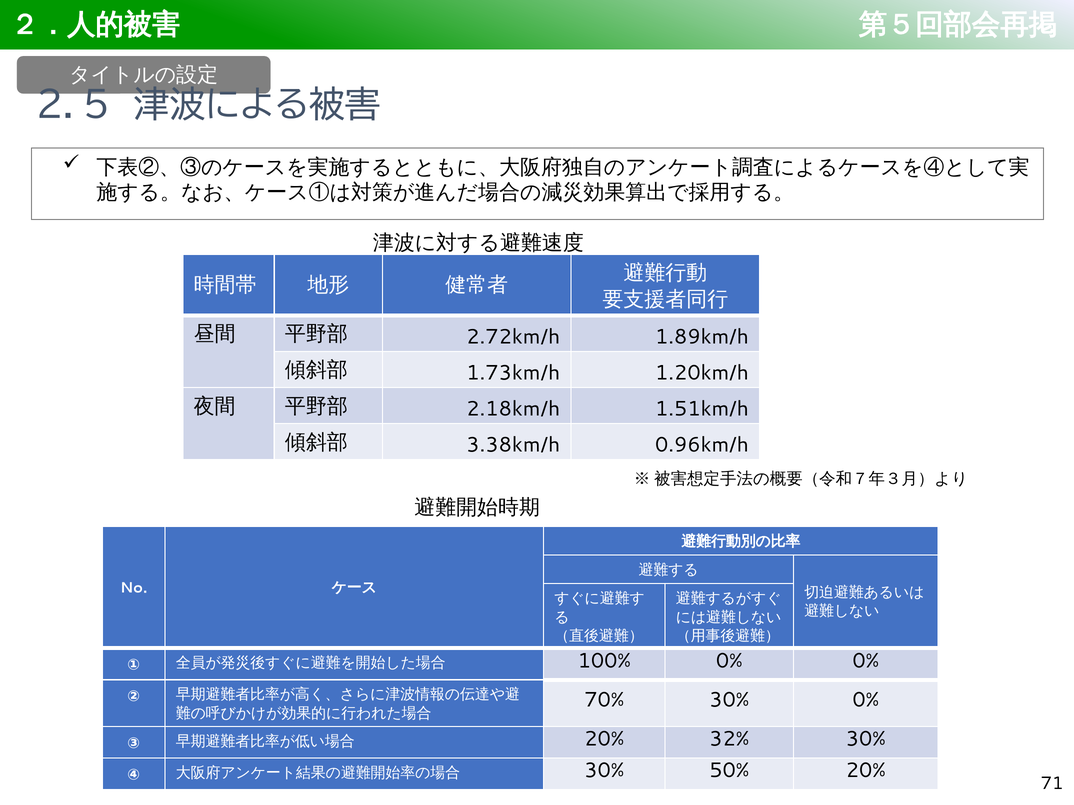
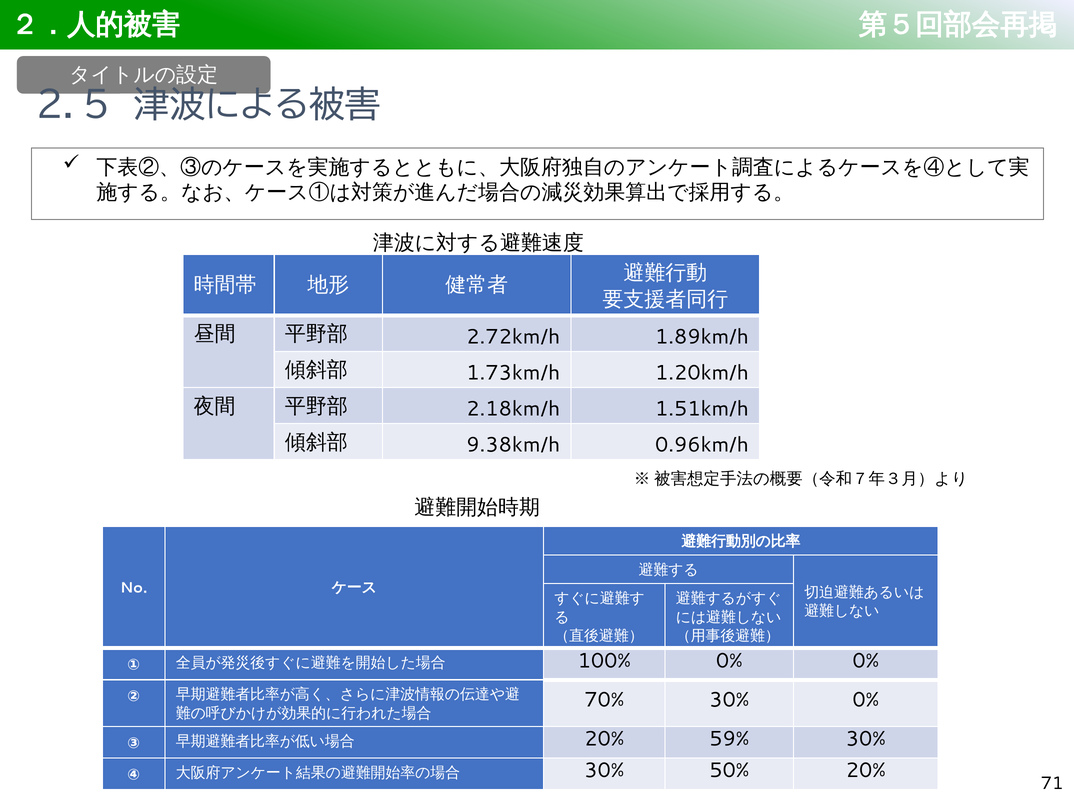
3.38km/h: 3.38km/h -> 9.38km/h
32%: 32% -> 59%
